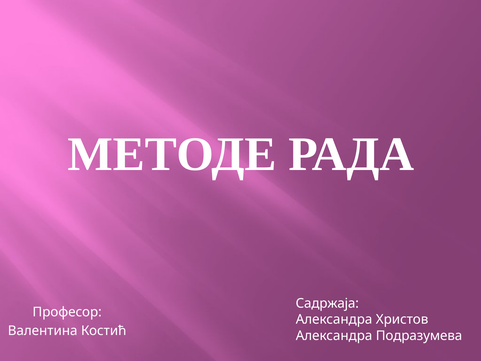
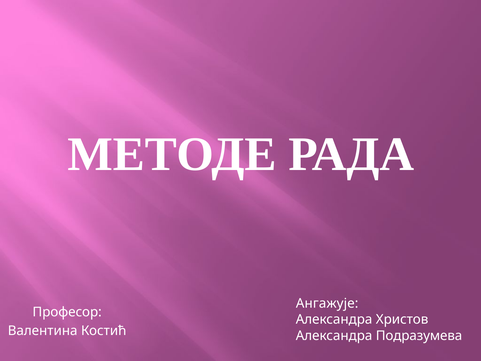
Садржаја: Садржаја -> Ангажује
